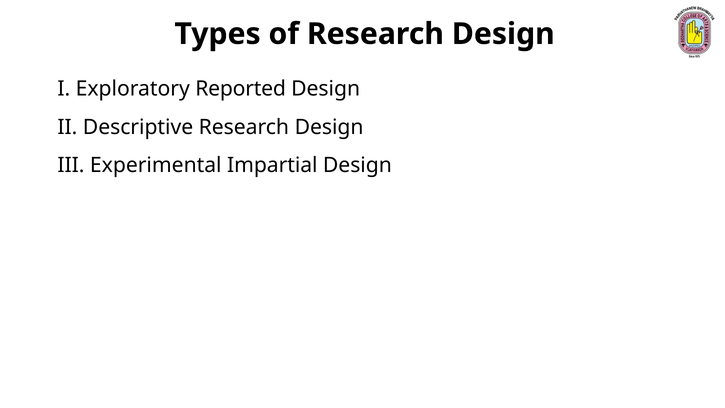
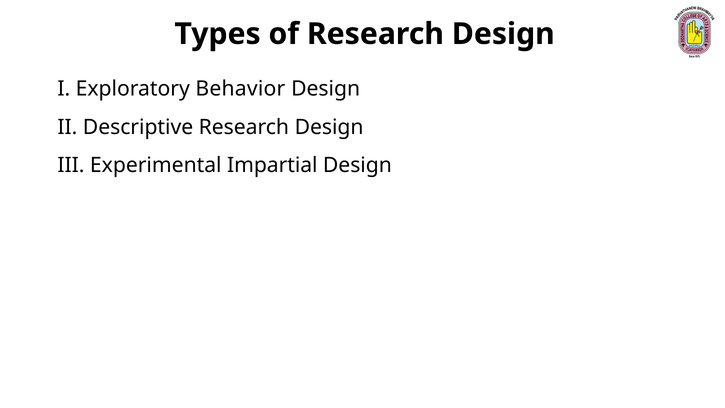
Reported: Reported -> Behavior
